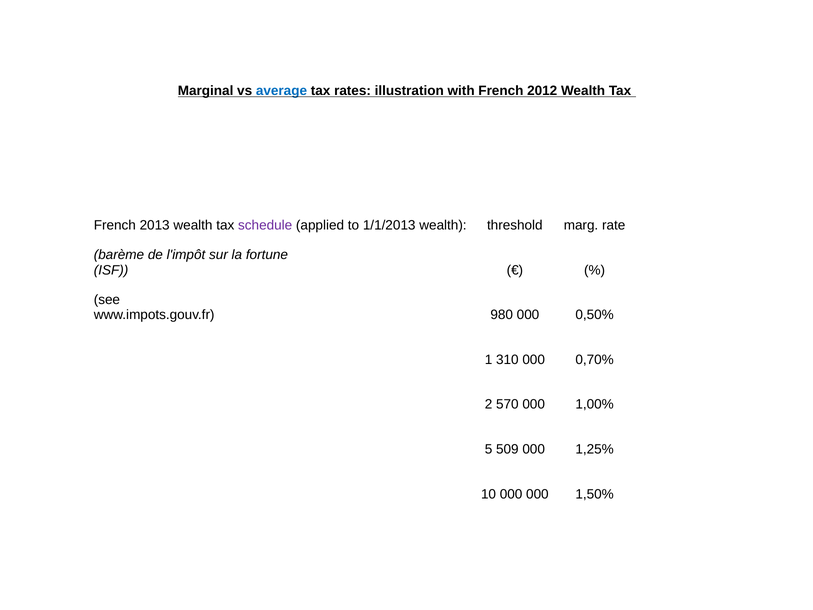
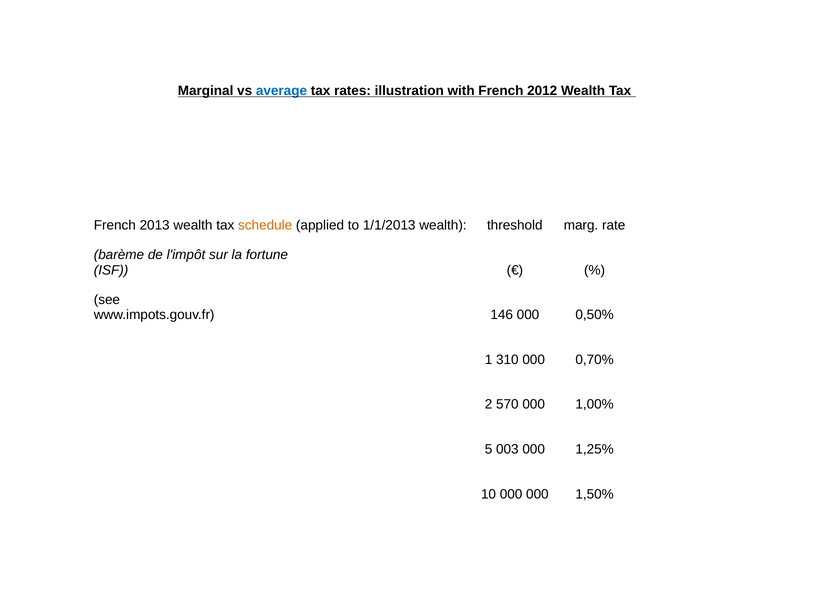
schedule colour: purple -> orange
980: 980 -> 146
509: 509 -> 003
